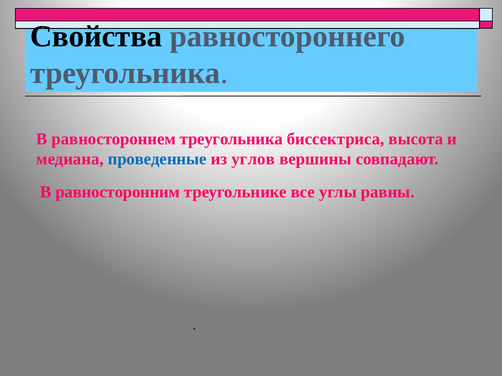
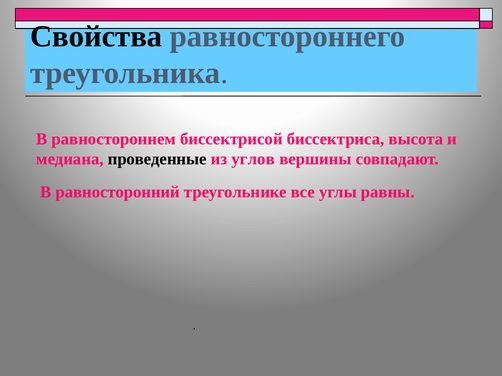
равностороннем треугольника: треугольника -> биссектрисой
проведенные colour: blue -> black
равносторонним: равносторонним -> равносторонний
